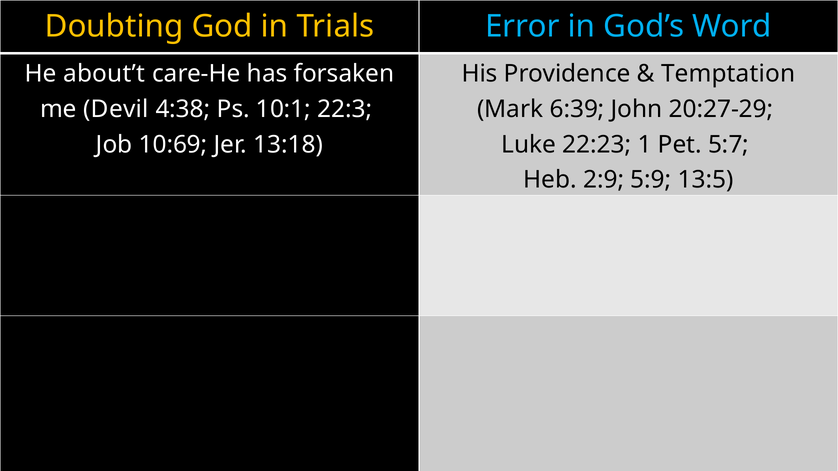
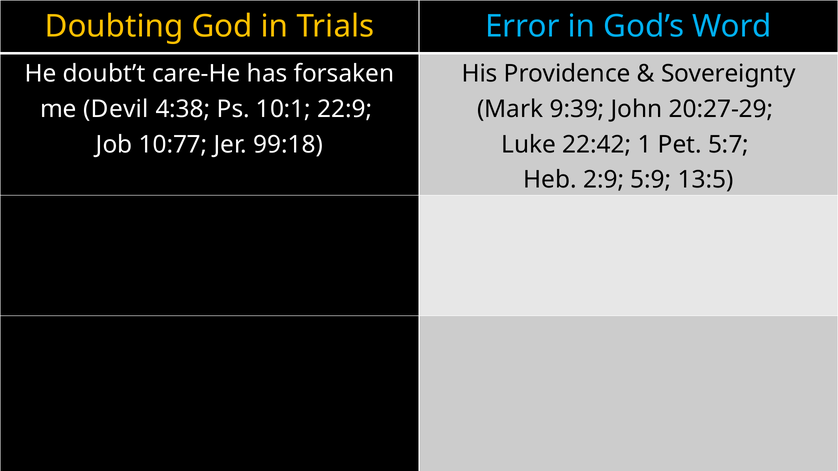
about’t: about’t -> doubt’t
Temptation: Temptation -> Sovereignty
22:3: 22:3 -> 22:9
6:39: 6:39 -> 9:39
10:69: 10:69 -> 10:77
13:18: 13:18 -> 99:18
22:23: 22:23 -> 22:42
